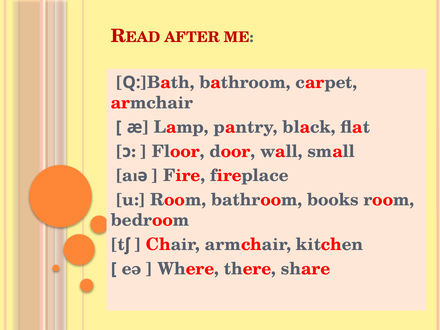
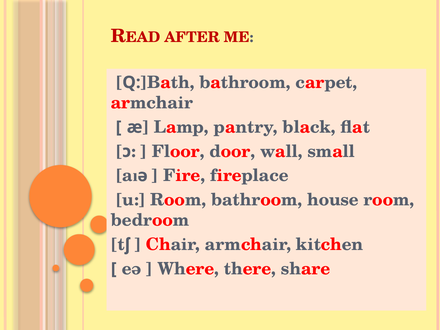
books: books -> house
